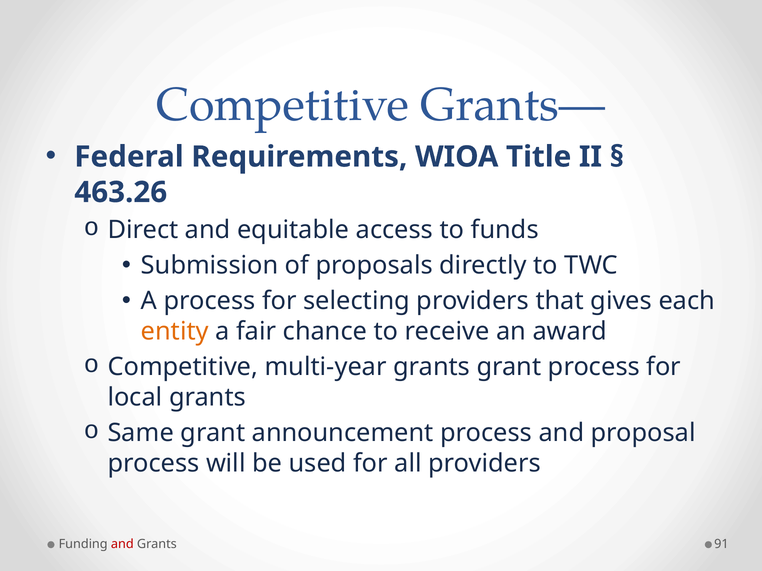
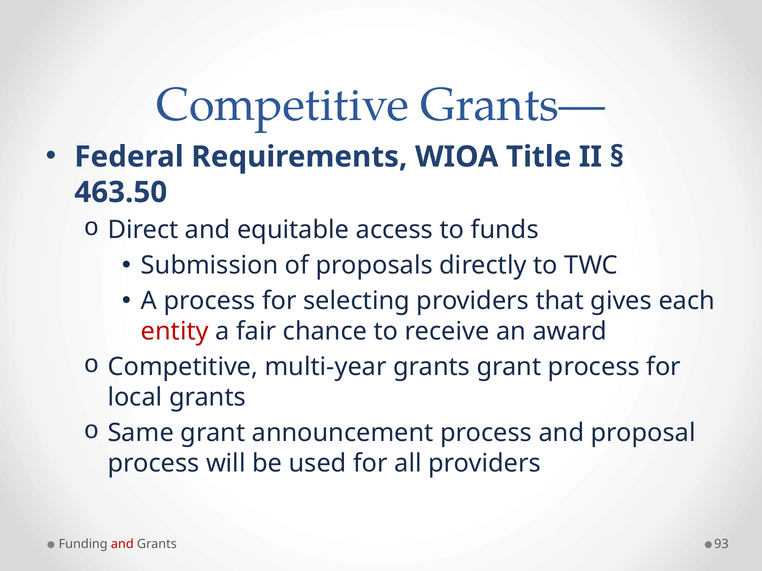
463.26: 463.26 -> 463.50
entity colour: orange -> red
91: 91 -> 93
